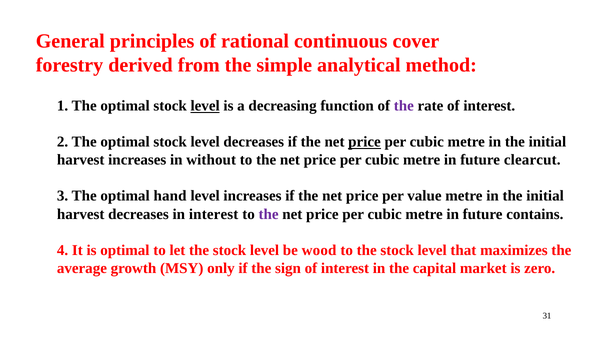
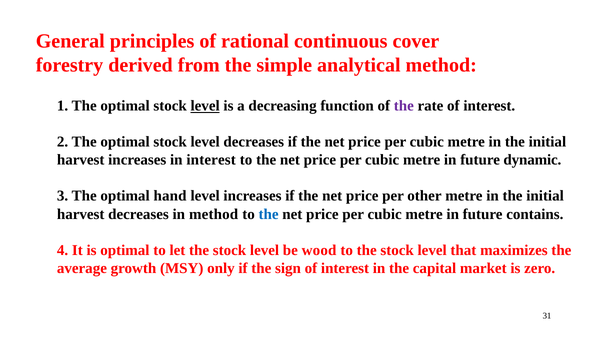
price at (364, 142) underline: present -> none
in without: without -> interest
clearcut: clearcut -> dynamic
value: value -> other
in interest: interest -> method
the at (269, 214) colour: purple -> blue
